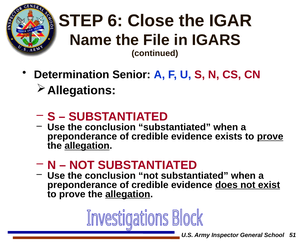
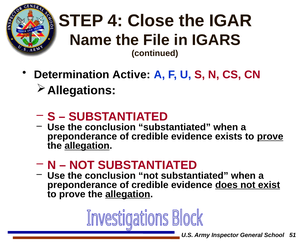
6: 6 -> 4
Senior: Senior -> Active
